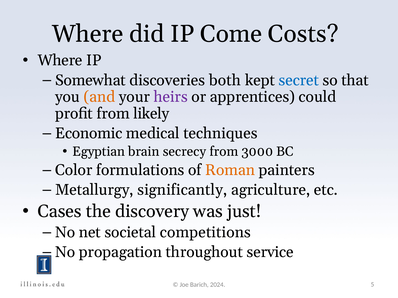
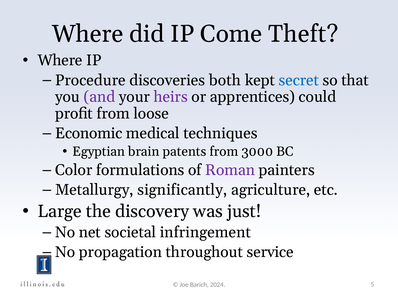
Costs: Costs -> Theft
Somewhat: Somewhat -> Procedure
and colour: orange -> purple
likely: likely -> loose
secrecy: secrecy -> patents
Roman colour: orange -> purple
Cases: Cases -> Large
competitions: competitions -> infringement
